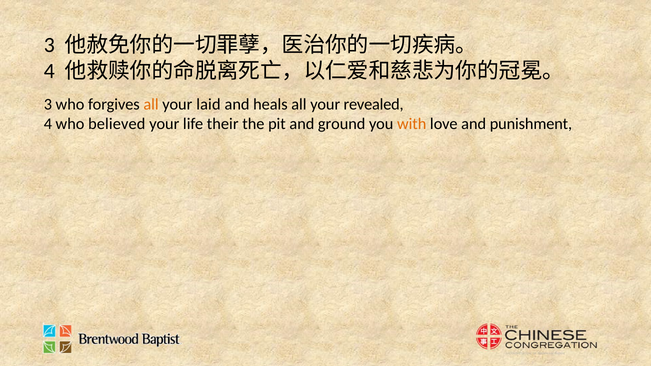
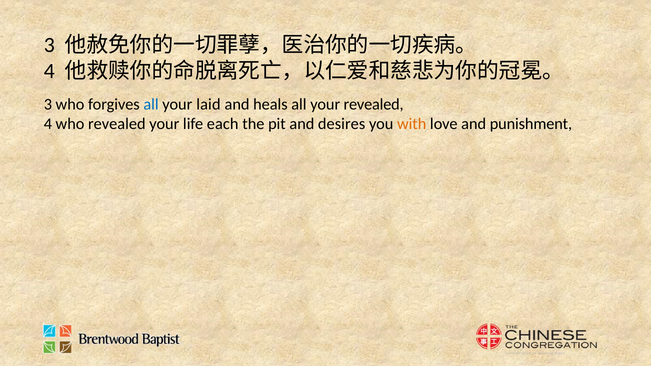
all at (151, 104) colour: orange -> blue
who believed: believed -> revealed
their: their -> each
ground: ground -> desires
